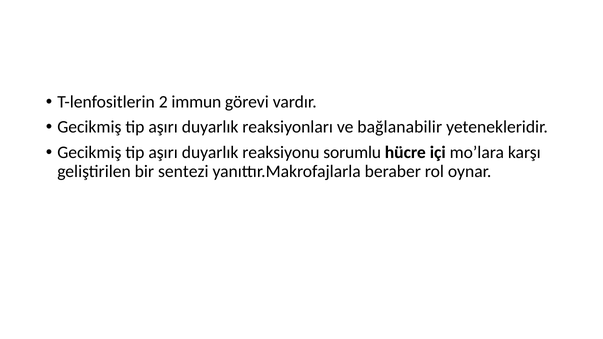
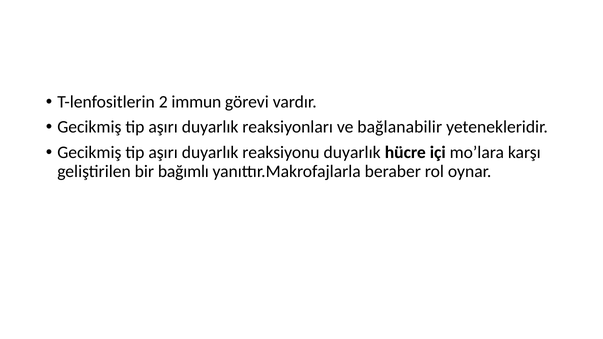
reaksiyonu sorumlu: sorumlu -> duyarlık
sentezi: sentezi -> bağımlı
